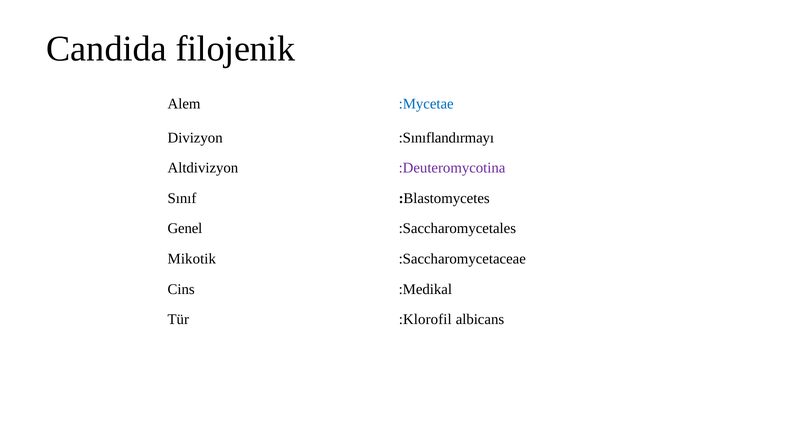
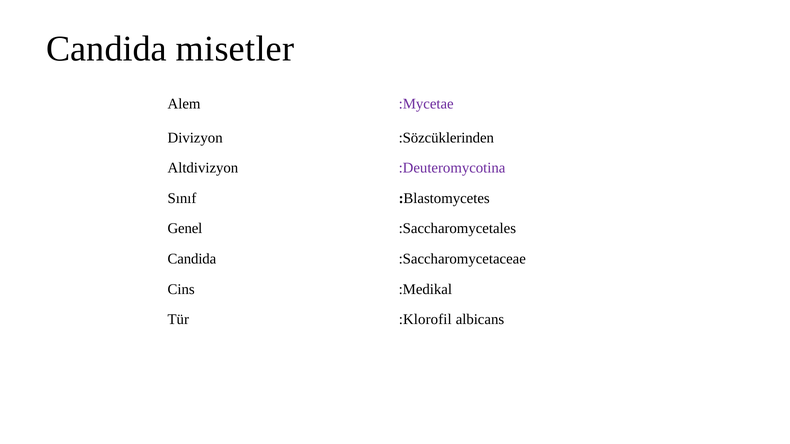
filojenik: filojenik -> misetler
:Mycetae colour: blue -> purple
:Sınıflandırmayı: :Sınıflandırmayı -> :Sözcüklerinden
Mikotik at (192, 259): Mikotik -> Candida
